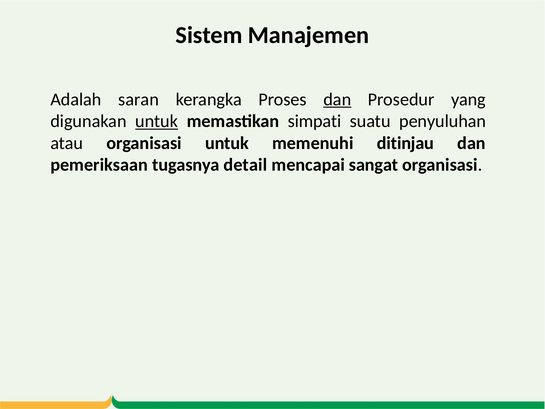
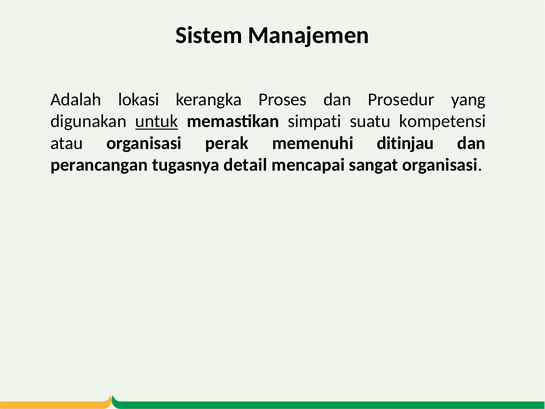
saran: saran -> lokasi
dan at (337, 99) underline: present -> none
penyuluhan: penyuluhan -> kompetensi
organisasi untuk: untuk -> perak
pemeriksaan: pemeriksaan -> perancangan
